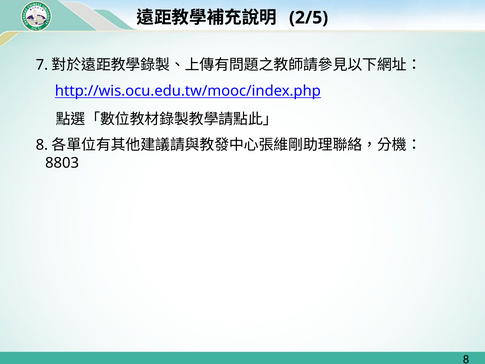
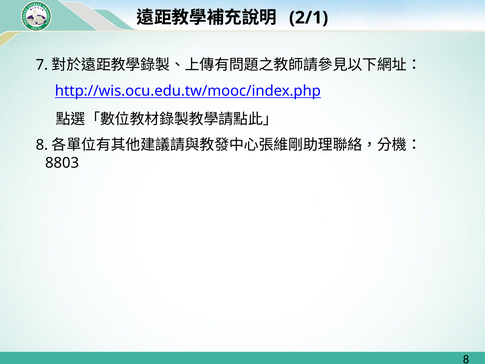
2/5: 2/5 -> 2/1
